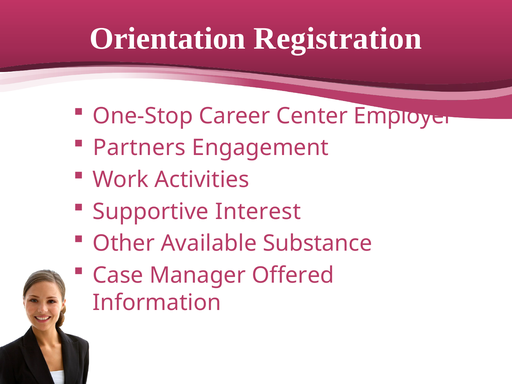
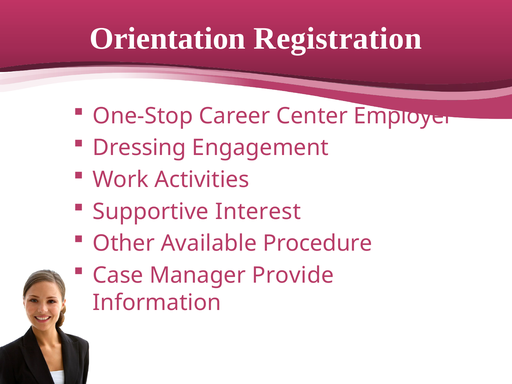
Partners: Partners -> Dressing
Substance: Substance -> Procedure
Offered: Offered -> Provide
